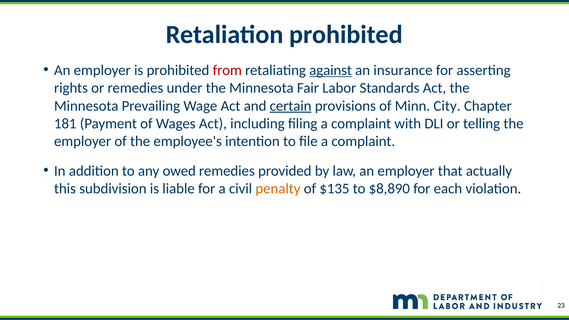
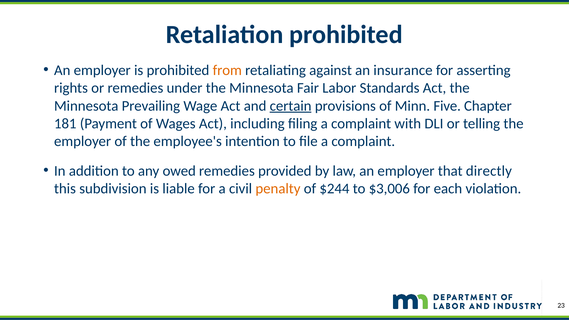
from colour: red -> orange
against underline: present -> none
City: City -> Five
actually: actually -> directly
$135: $135 -> $244
$8,890: $8,890 -> $3,006
